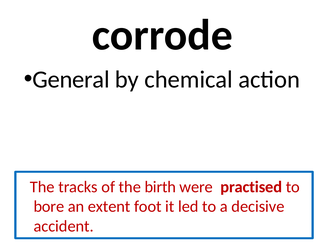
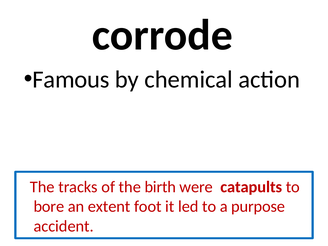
General: General -> Famous
practised: practised -> catapults
decisive: decisive -> purpose
